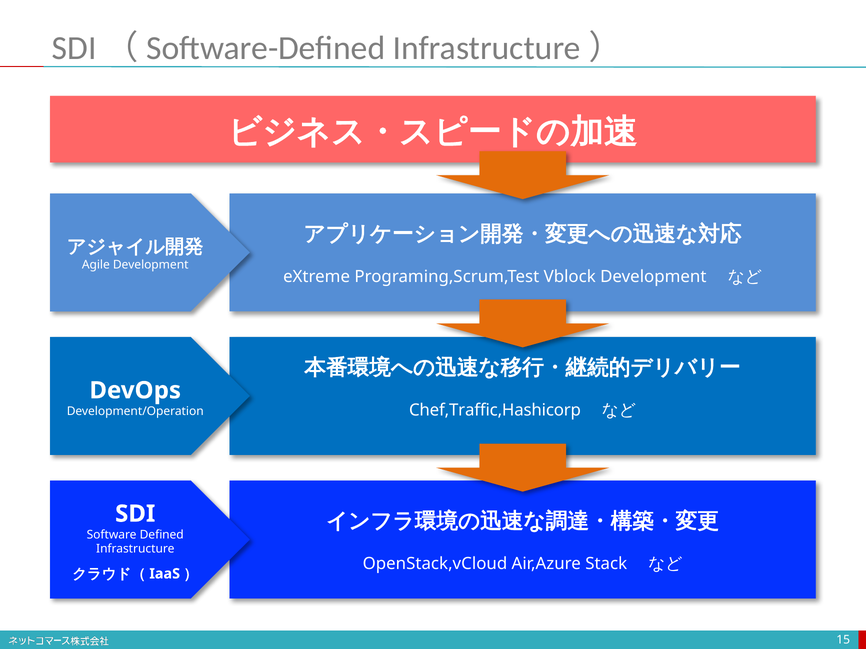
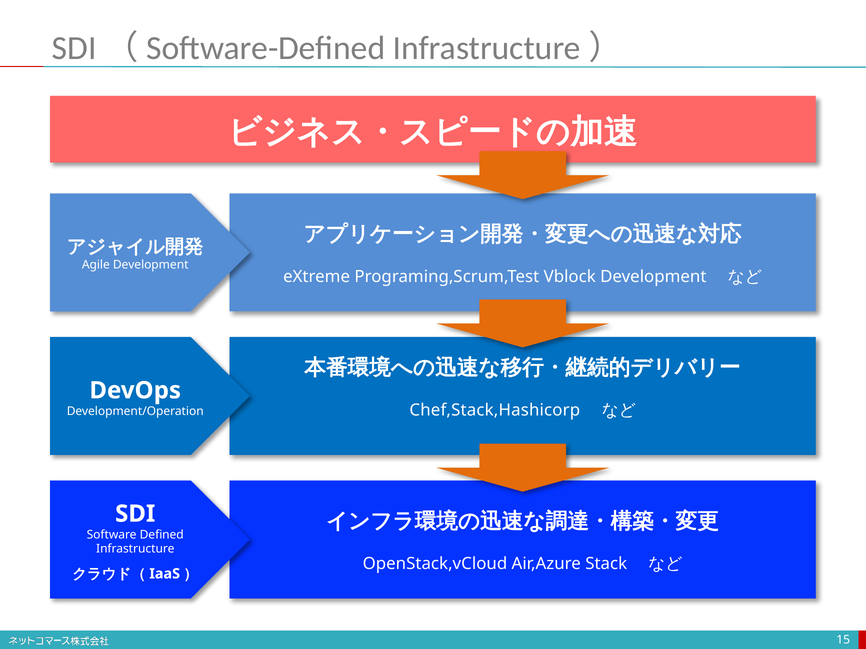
Chef,Traffic,Hashicorp: Chef,Traffic,Hashicorp -> Chef,Stack,Hashicorp
